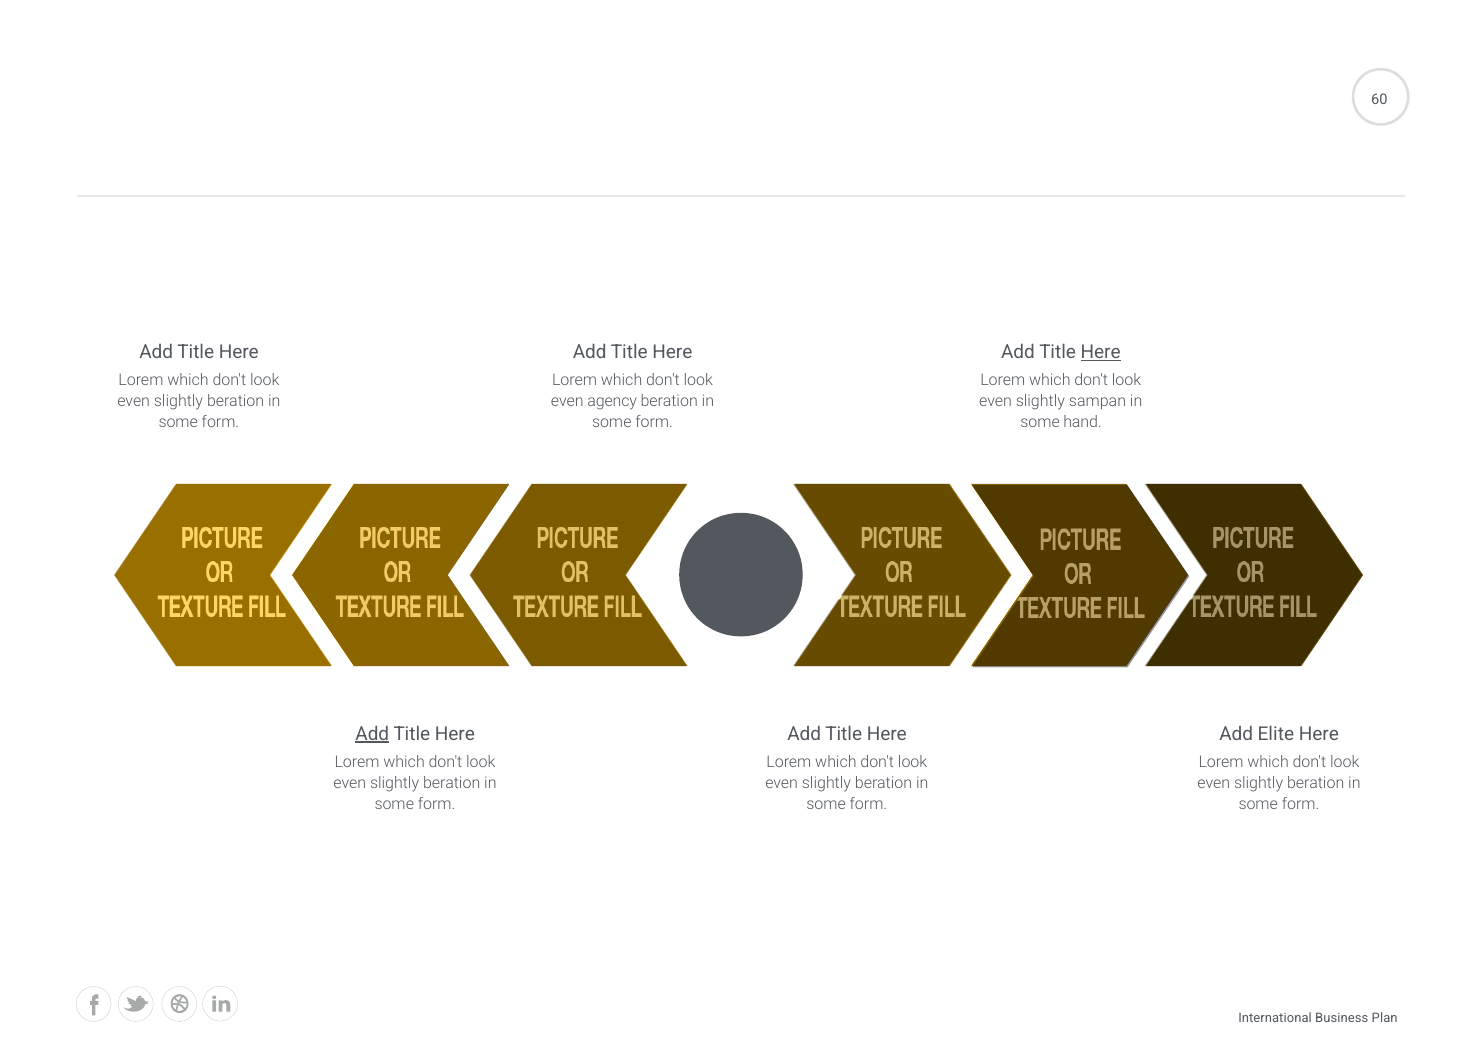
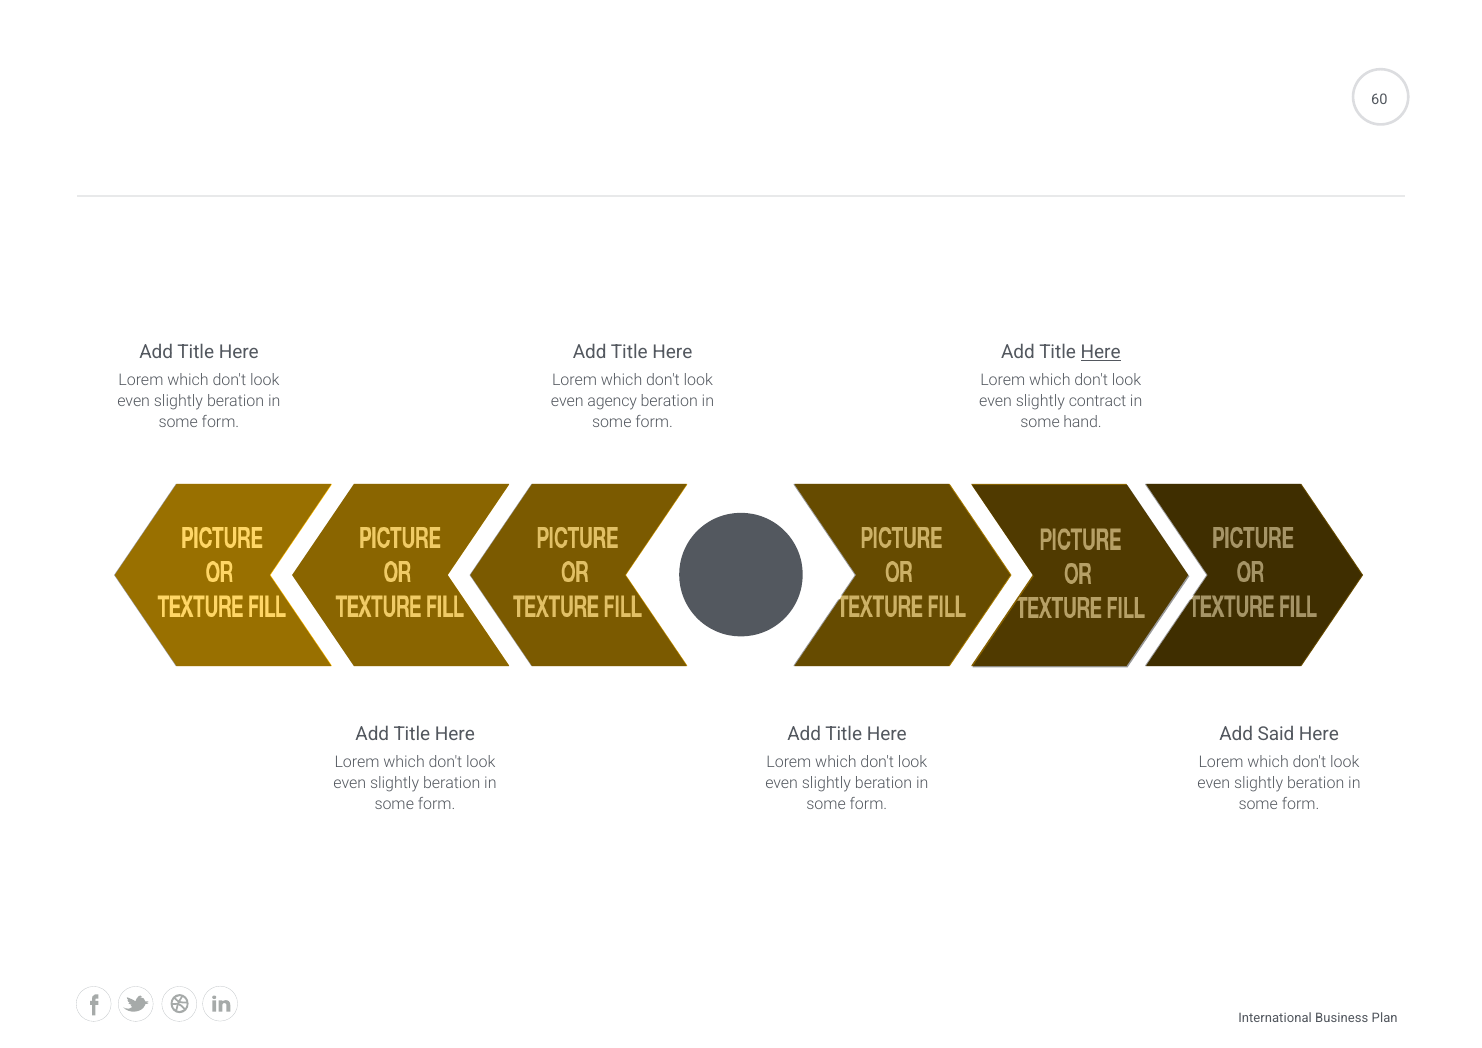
sampan: sampan -> contract
Add at (372, 733) underline: present -> none
Elite: Elite -> Said
